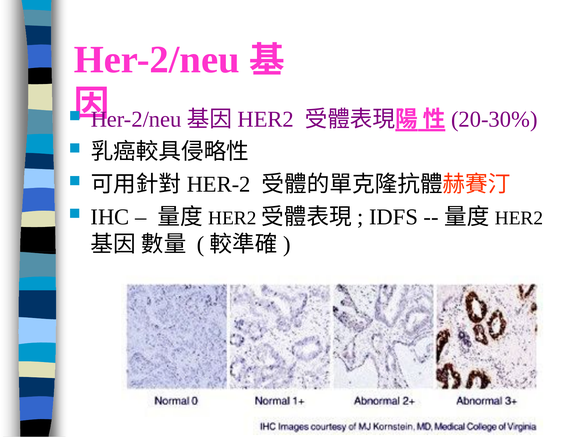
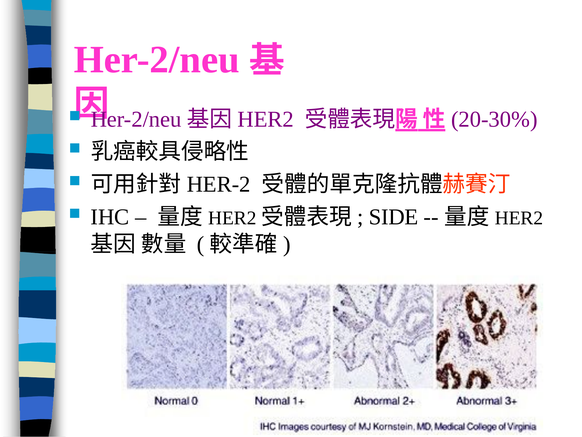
IDFS: IDFS -> SIDE
